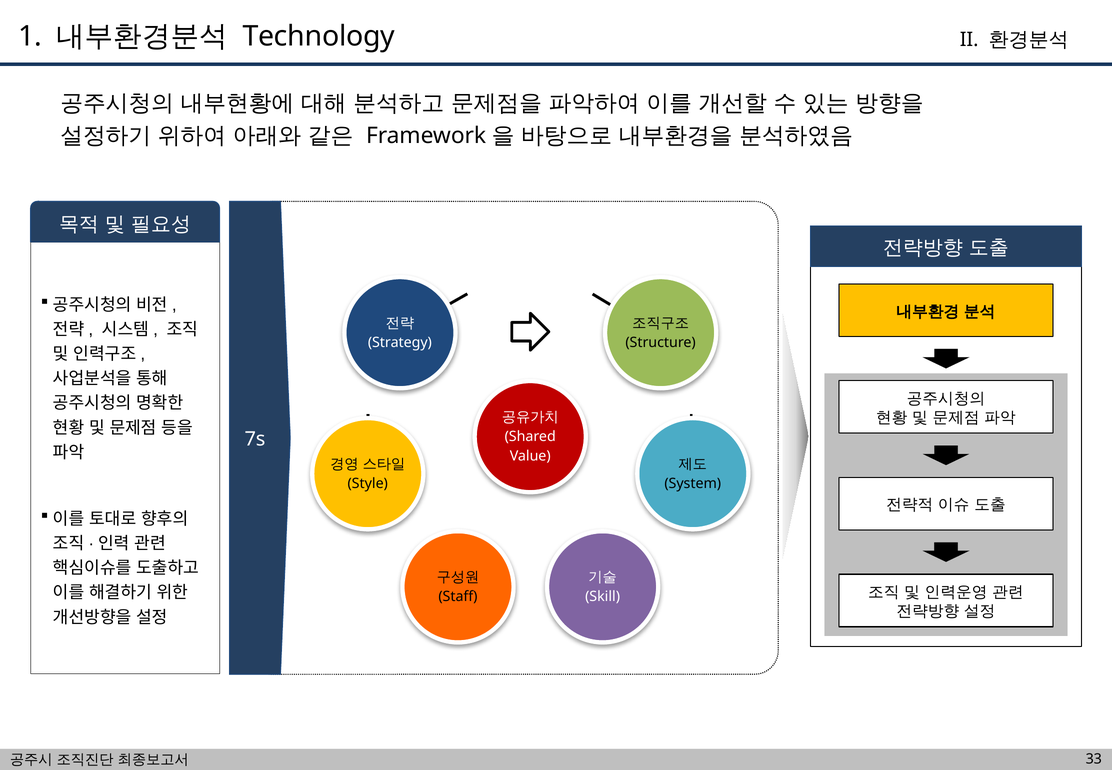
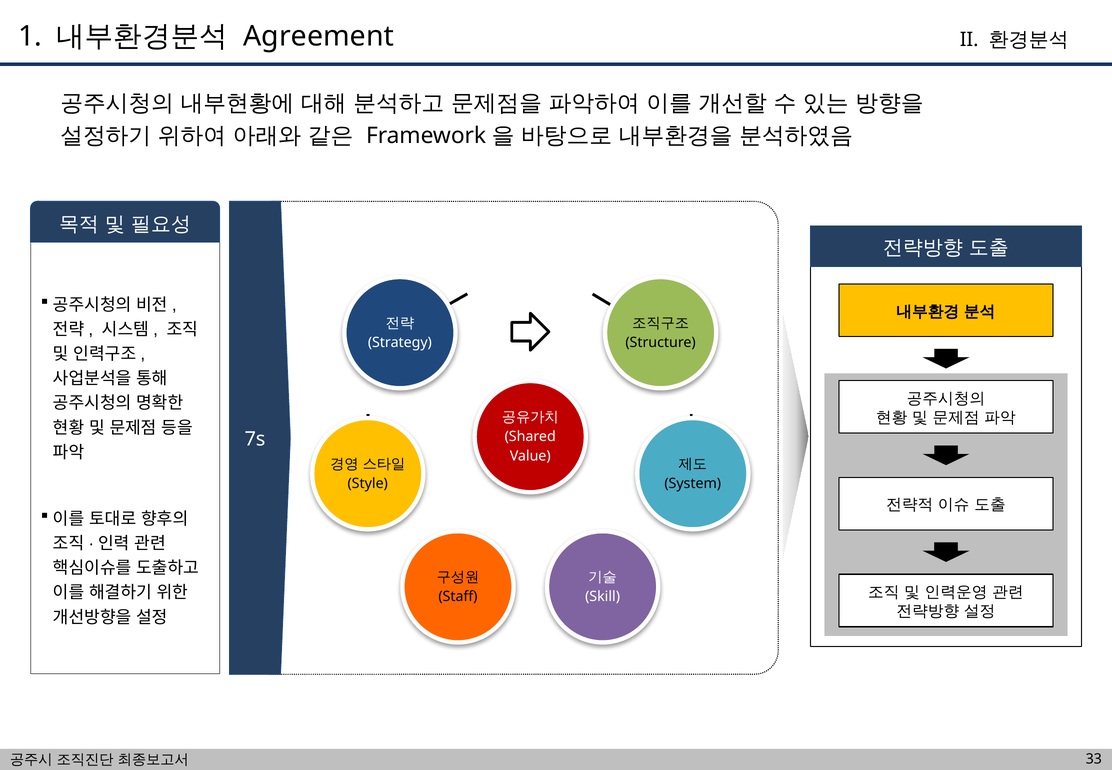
Technology: Technology -> Agreement
